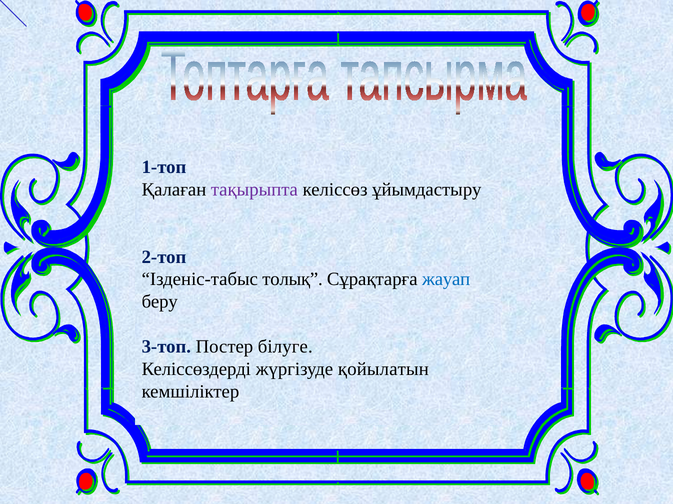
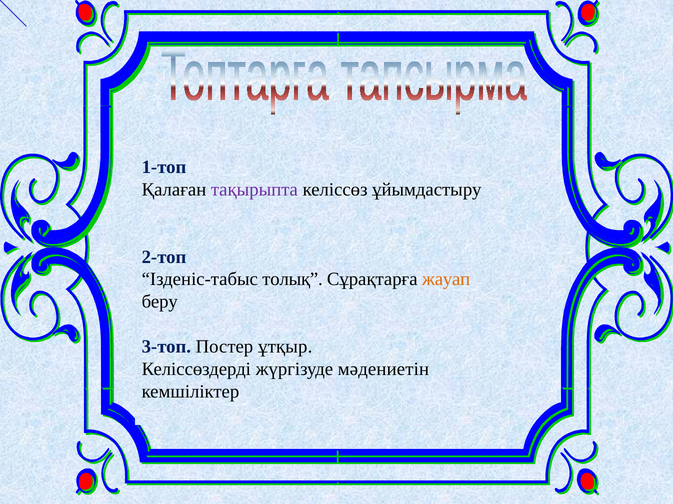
жауап colour: blue -> orange
білуге: білуге -> ұтқыр
қойылатын: қойылатын -> мәдениетін
